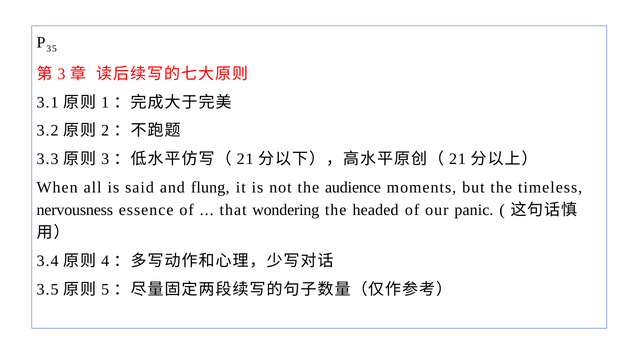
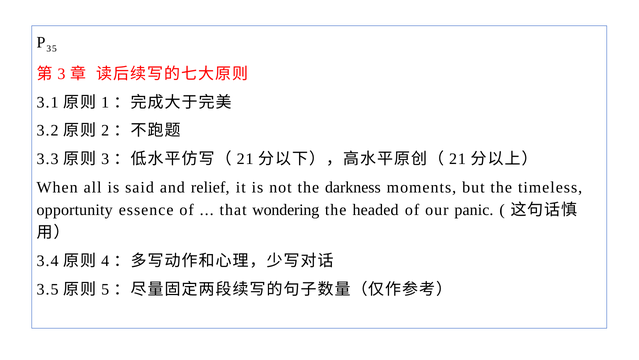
flung: flung -> relief
audience: audience -> darkness
nervousness: nervousness -> opportunity
